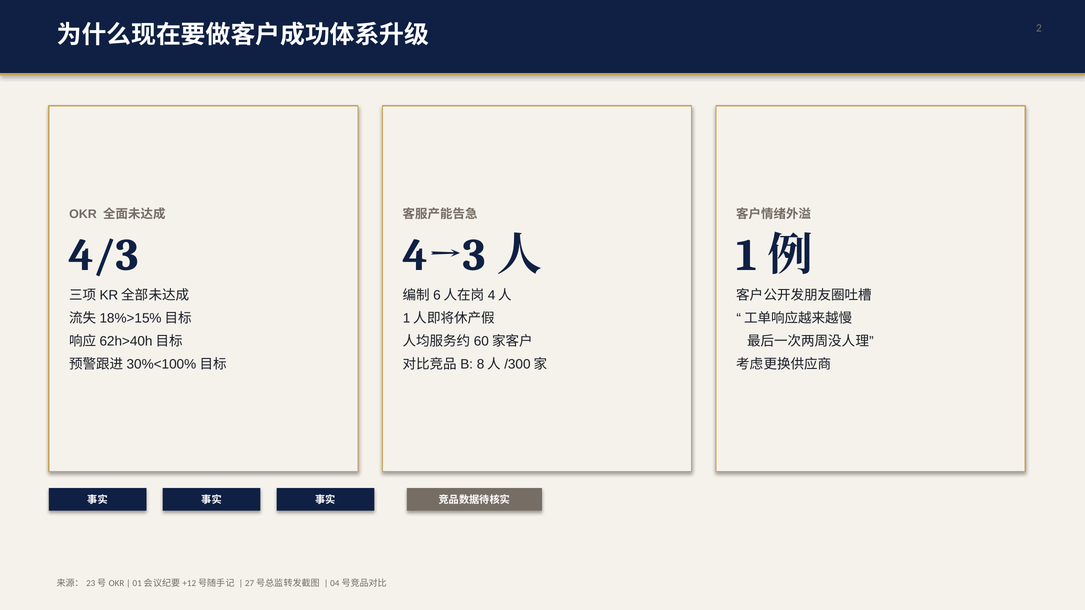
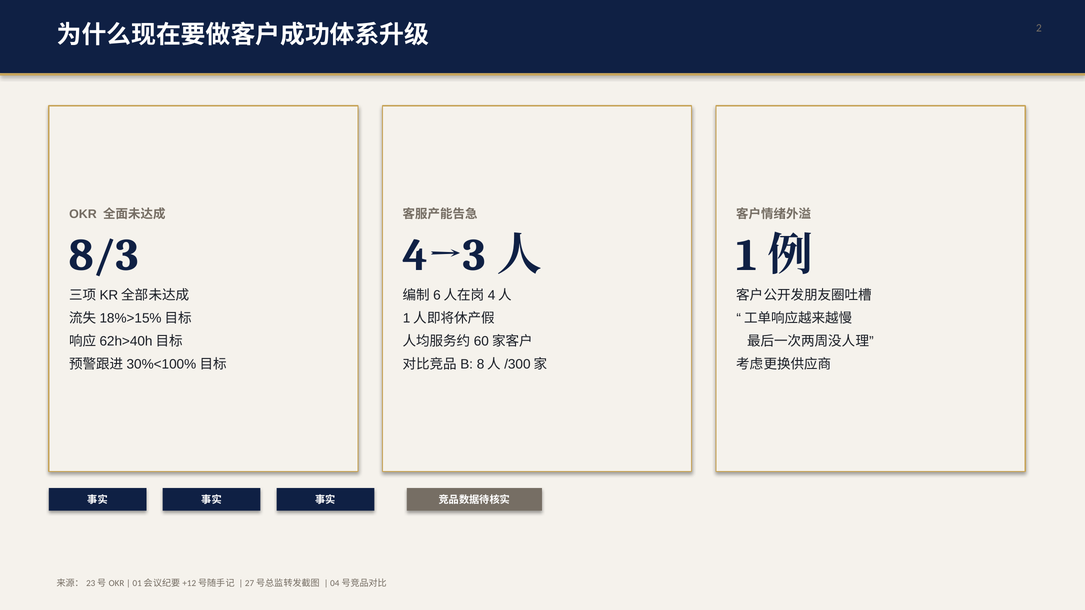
4/3: 4/3 -> 8/3
